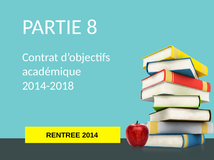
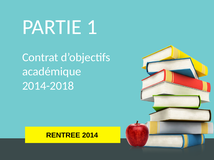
8: 8 -> 1
